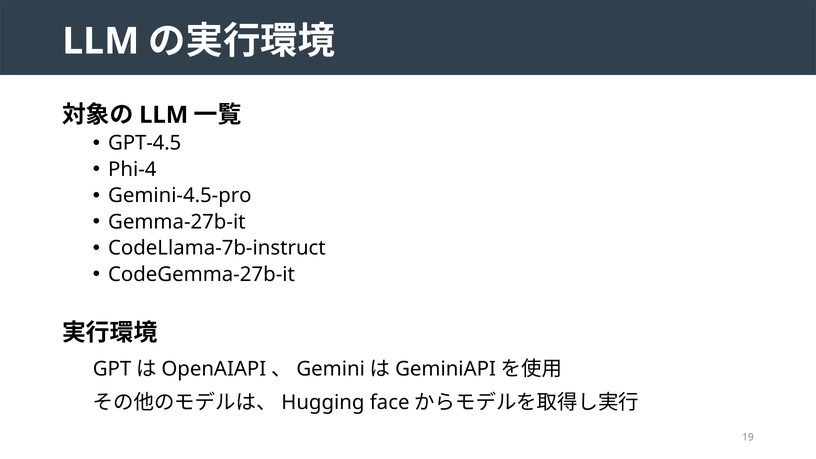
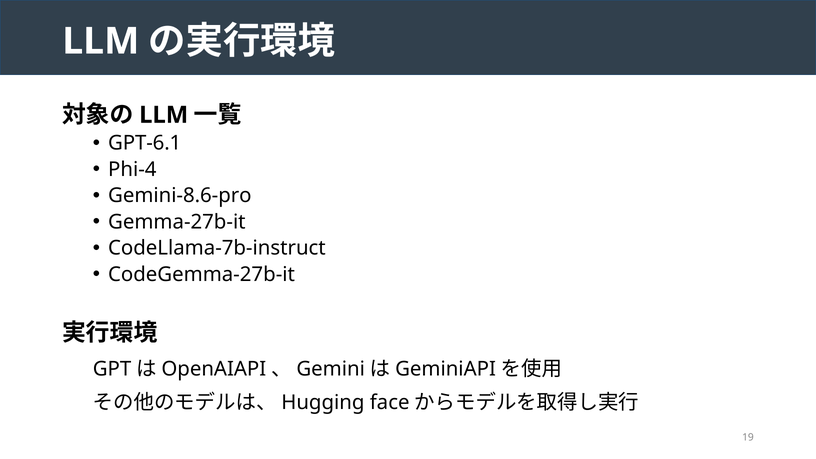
GPT-4.5: GPT-4.5 -> GPT-6.1
Gemini-4.5-pro: Gemini-4.5-pro -> Gemini-8.6-pro
